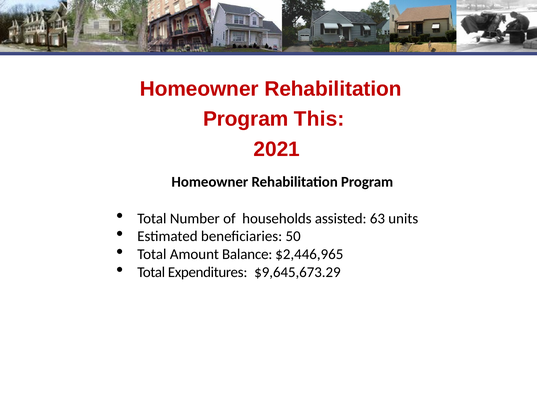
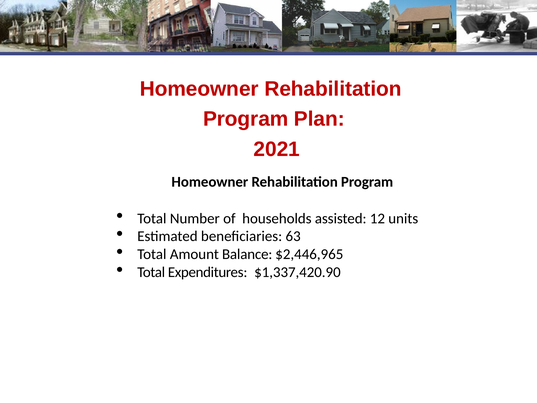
This: This -> Plan
63: 63 -> 12
50: 50 -> 63
$9,645,673.29: $9,645,673.29 -> $1,337,420.90
